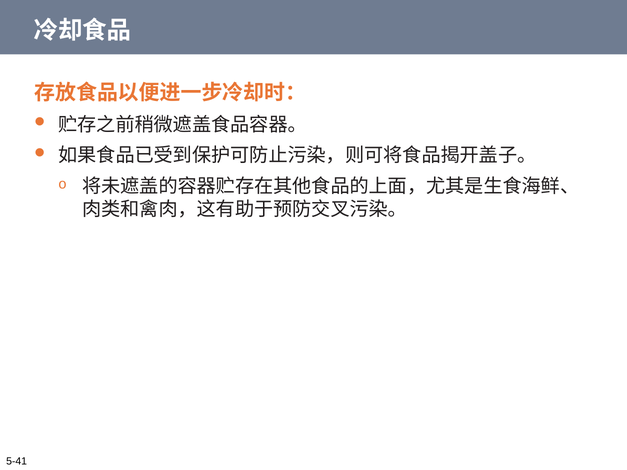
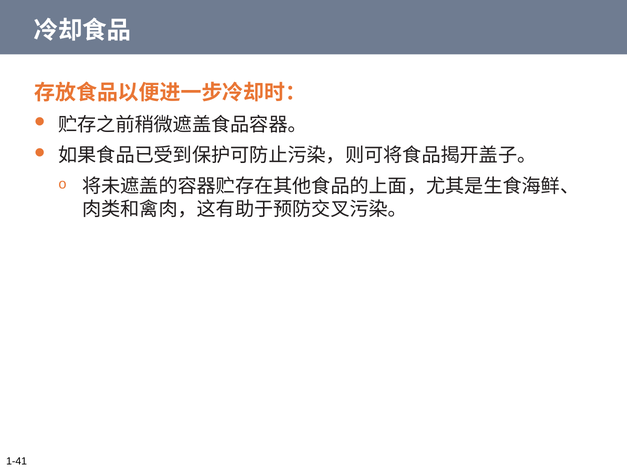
5-41: 5-41 -> 1-41
